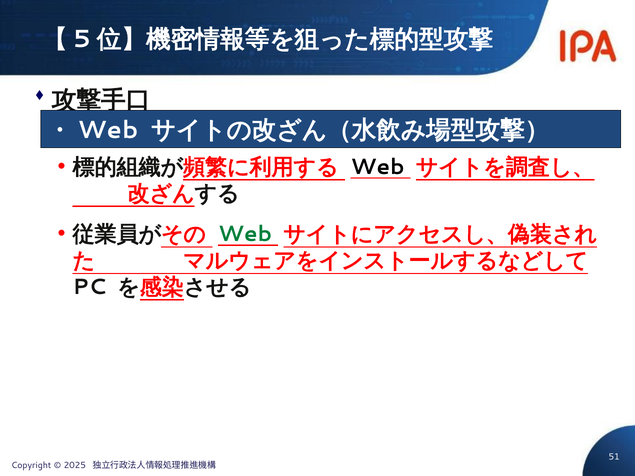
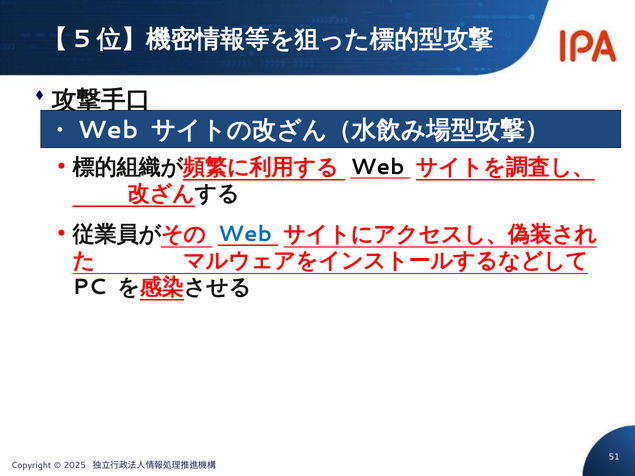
Web at (245, 234) colour: green -> blue
